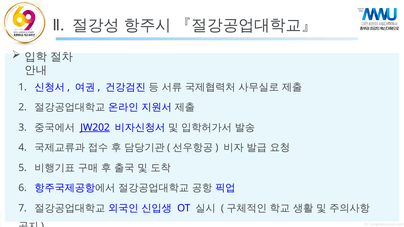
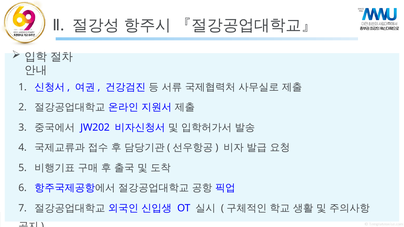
JW202 underline: present -> none
